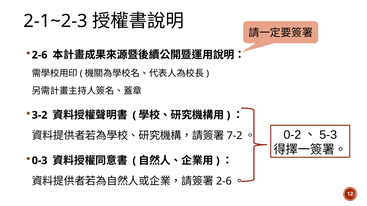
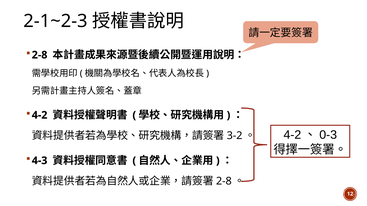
2-6 at (40, 55): 2-6 -> 2-8
3-2 at (40, 115): 3-2 -> 4-2
0-2 at (292, 135): 0-2 -> 4-2
5-3: 5-3 -> 0-3
7-2: 7-2 -> 3-2
0-3: 0-3 -> 4-3
2-6 at (224, 181): 2-6 -> 2-8
